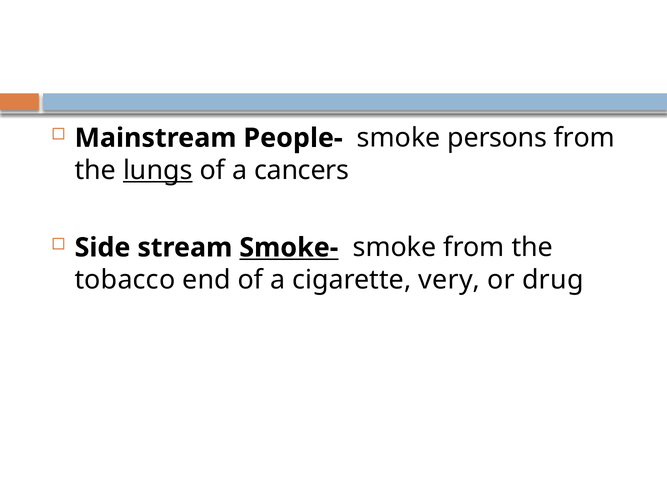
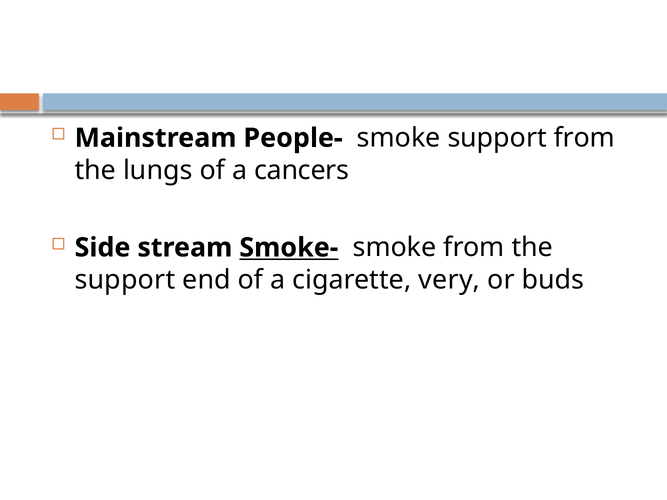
smoke persons: persons -> support
lungs underline: present -> none
tobacco at (125, 280): tobacco -> support
drug: drug -> buds
